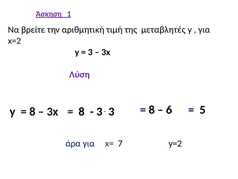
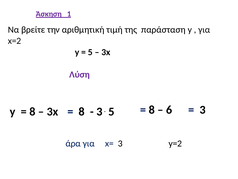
μεταβλητές: μεταβλητές -> παράσταση
3 at (90, 52): 3 -> 5
3 at (111, 111): 3 -> 5
5 at (203, 110): 5 -> 3
x= 7: 7 -> 3
